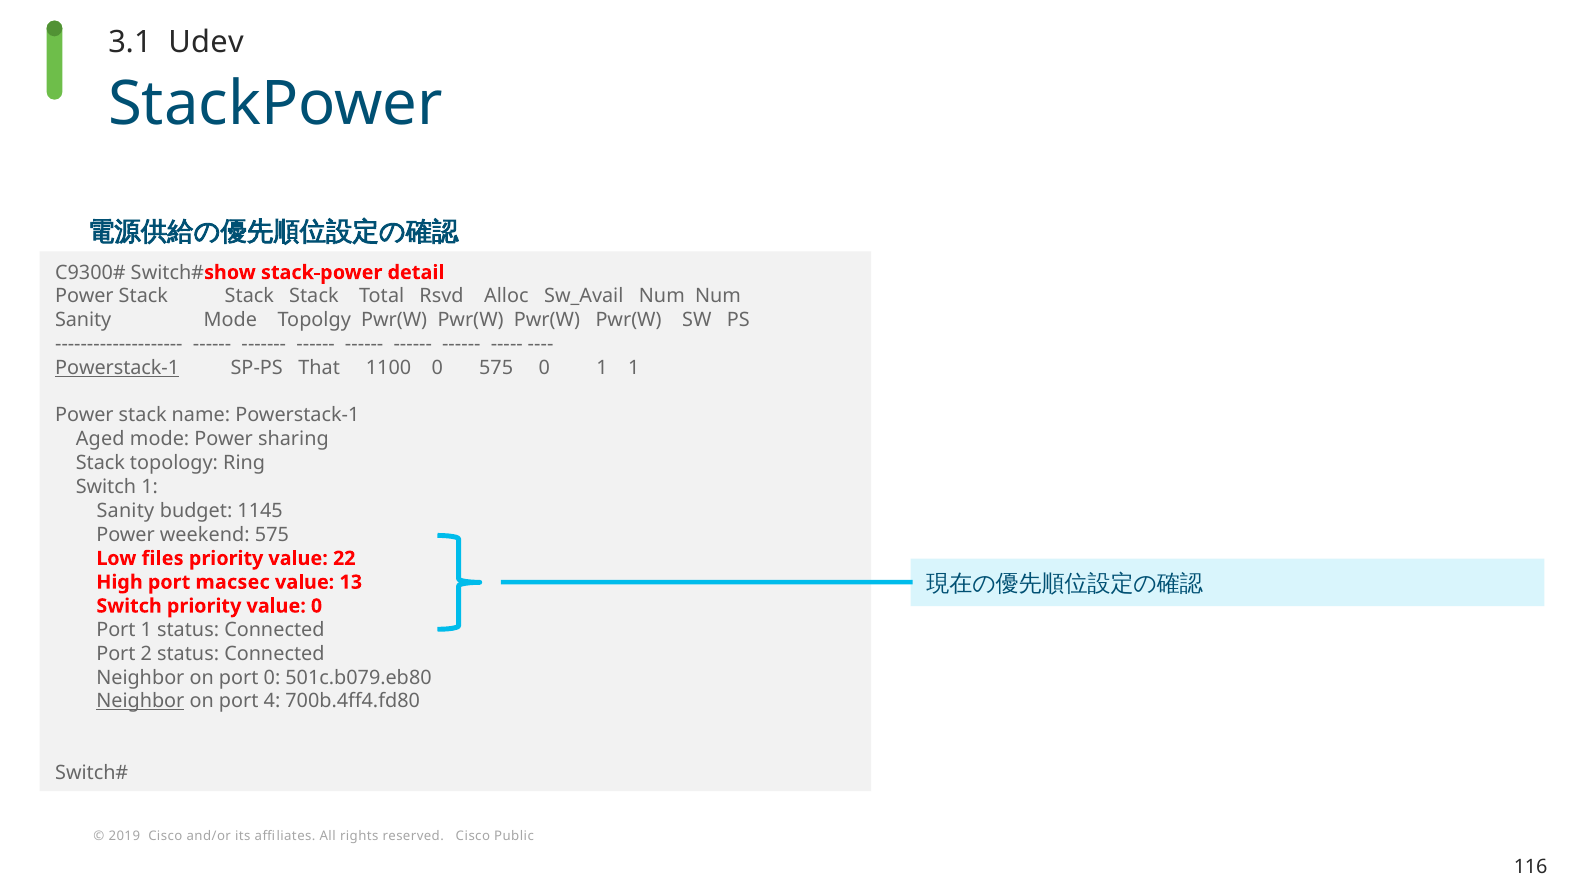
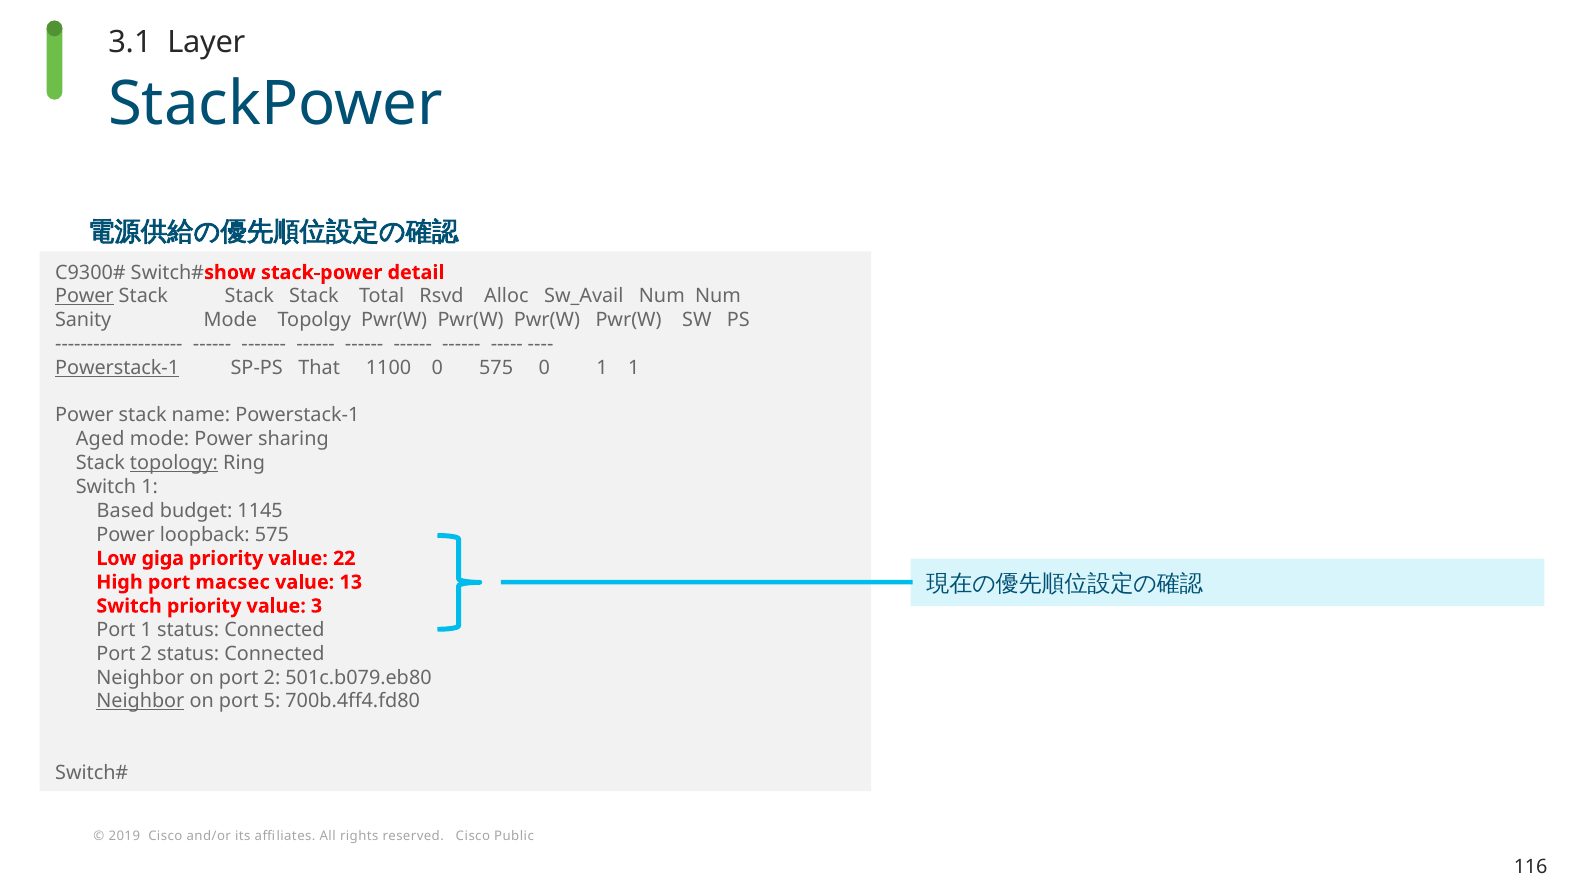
Udev: Udev -> Layer
Power at (84, 296) underline: none -> present
topology underline: none -> present
Sanity at (125, 511): Sanity -> Based
weekend: weekend -> loopback
files: files -> giga
value 0: 0 -> 3
on port 0: 0 -> 2
4: 4 -> 5
